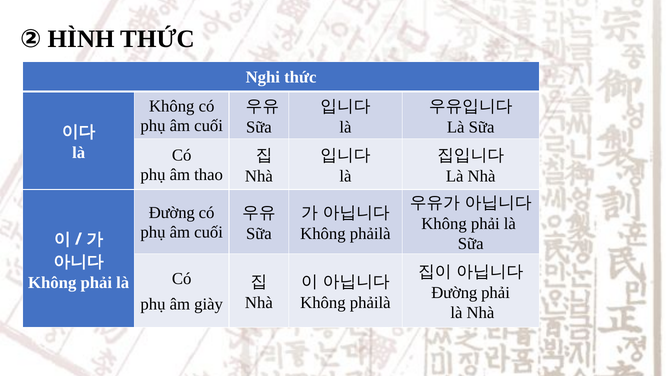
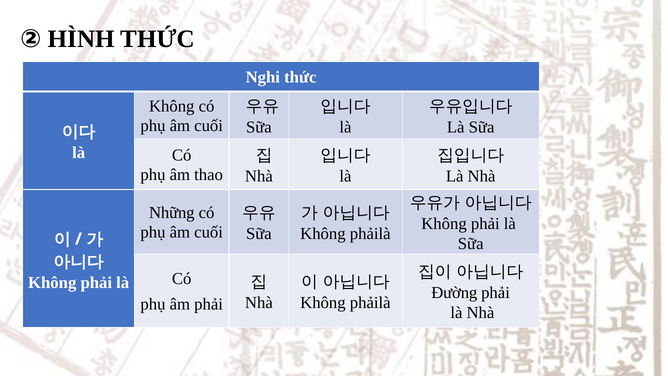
Đường at (172, 212): Đường -> Những
âm giày: giày -> phải
